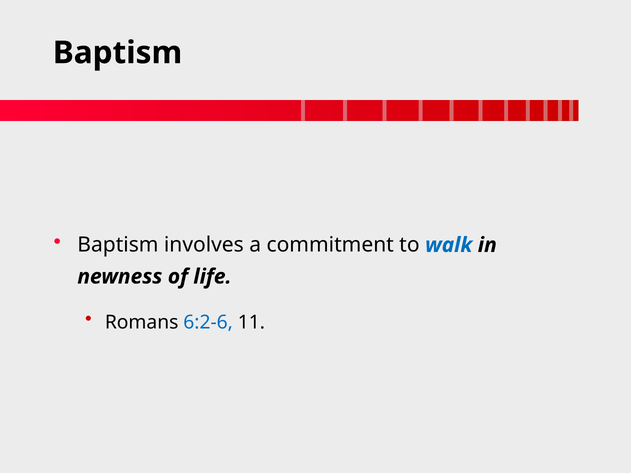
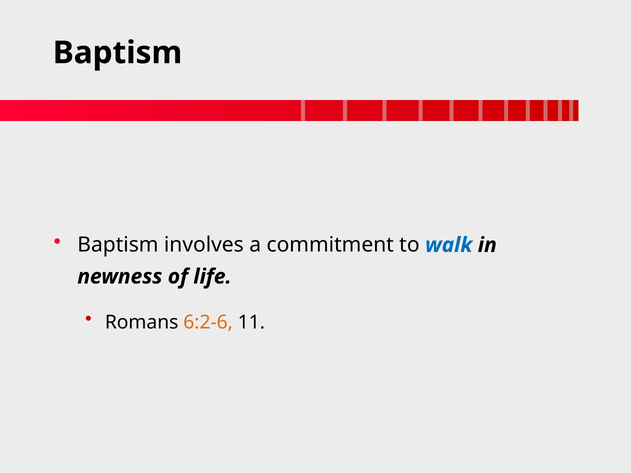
6:2-6 colour: blue -> orange
